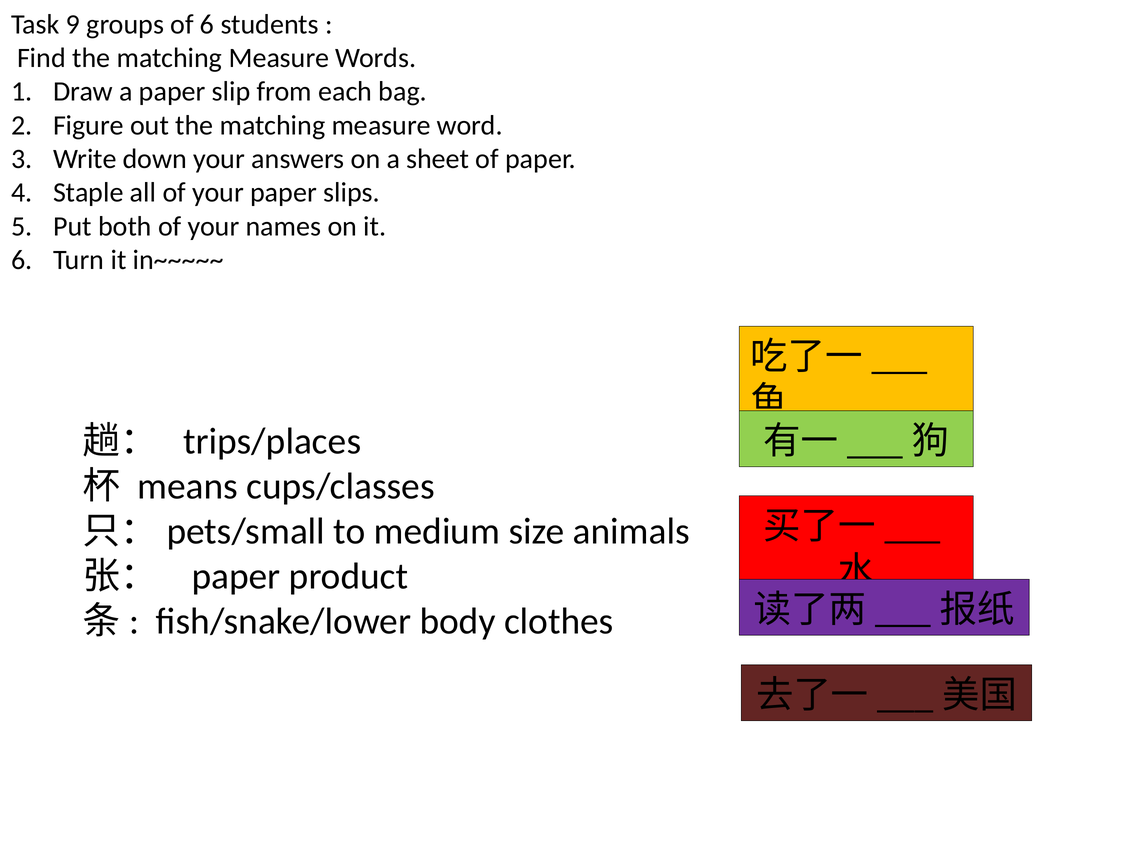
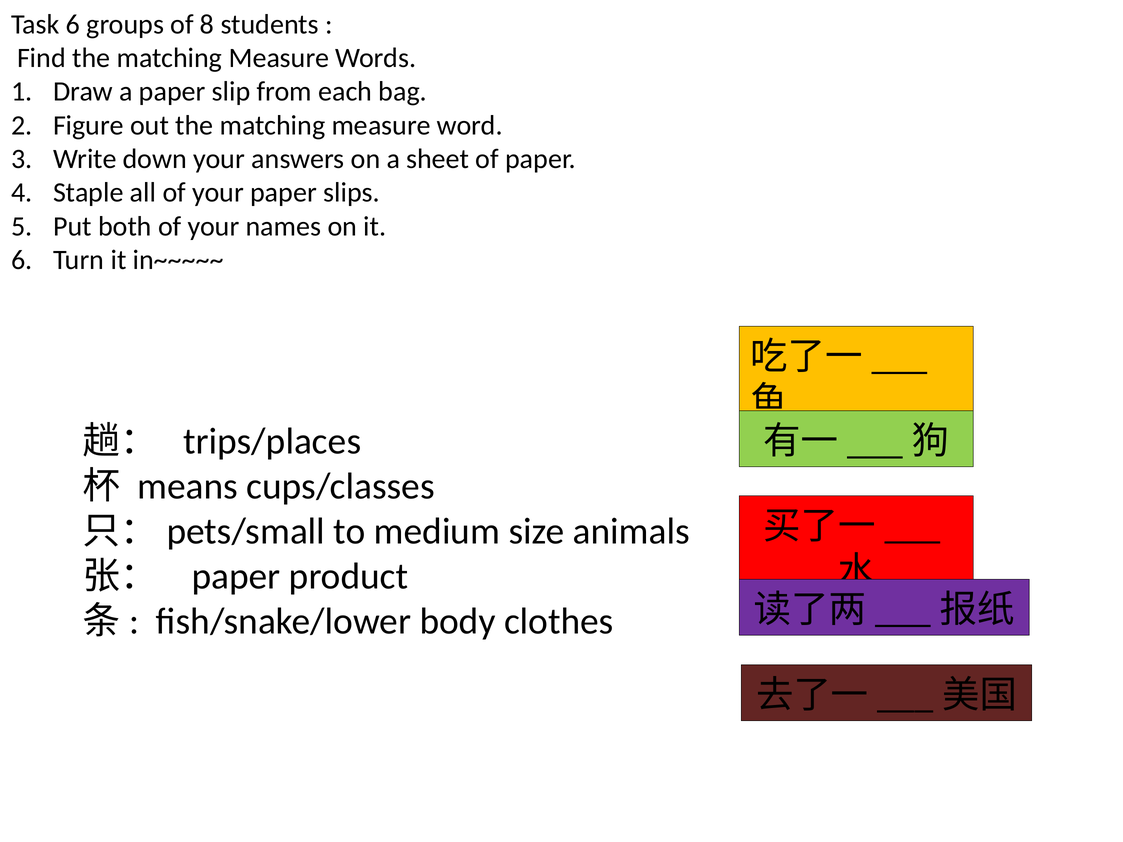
Task 9: 9 -> 6
of 6: 6 -> 8
